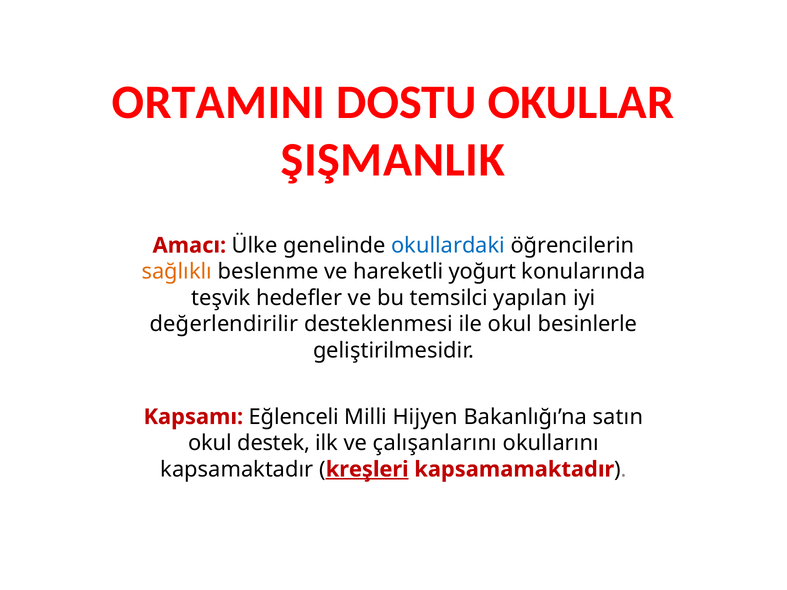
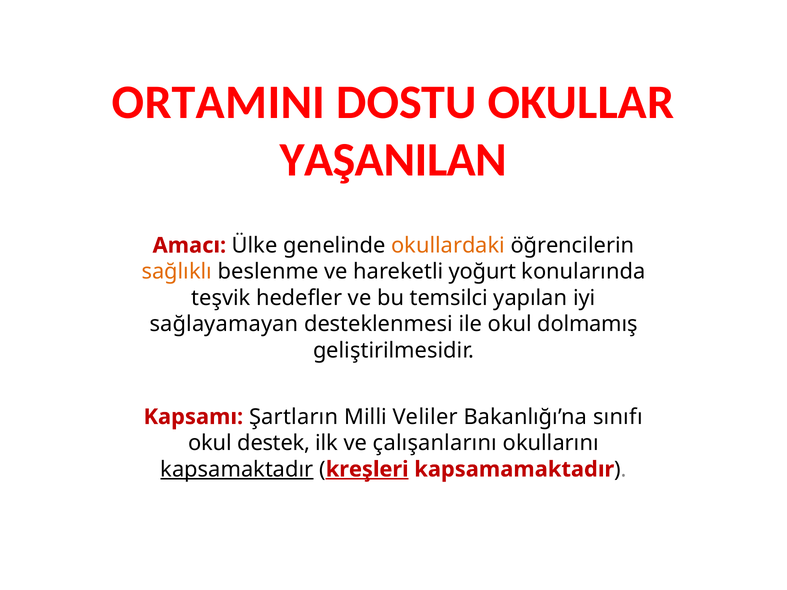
ŞIŞMANLIK: ŞIŞMANLIK -> YAŞANILAN
okullardaki colour: blue -> orange
değerlendirilir: değerlendirilir -> sağlayamayan
besinlerle: besinlerle -> dolmamış
Eğlenceli: Eğlenceli -> Şartların
Hijyen: Hijyen -> Veliler
satın: satın -> sınıfı
kapsamaktadır underline: none -> present
